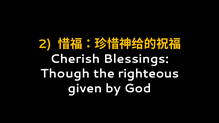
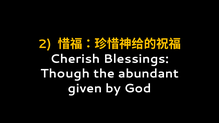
righteous: righteous -> abundant
